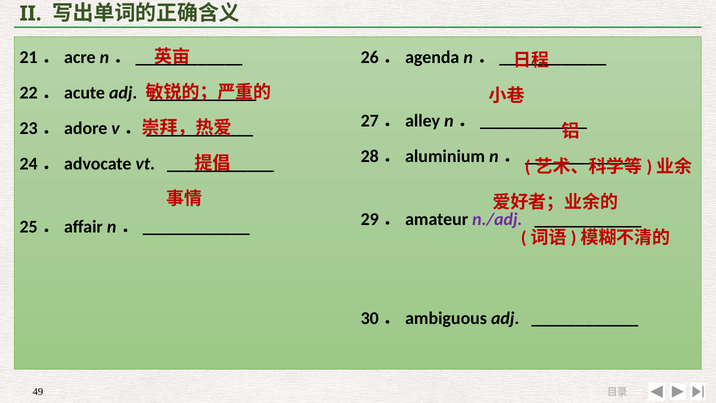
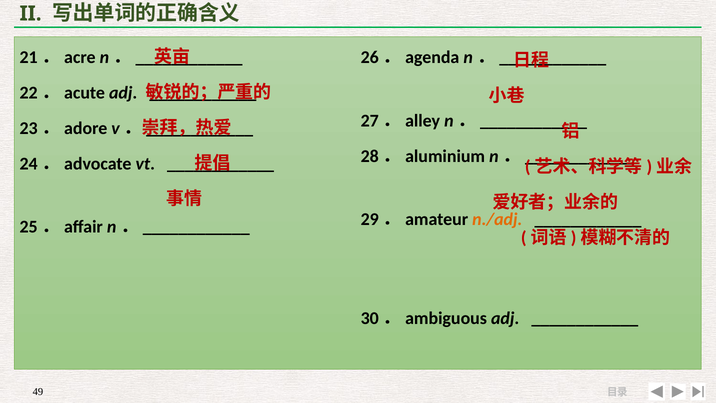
n./adj colour: purple -> orange
